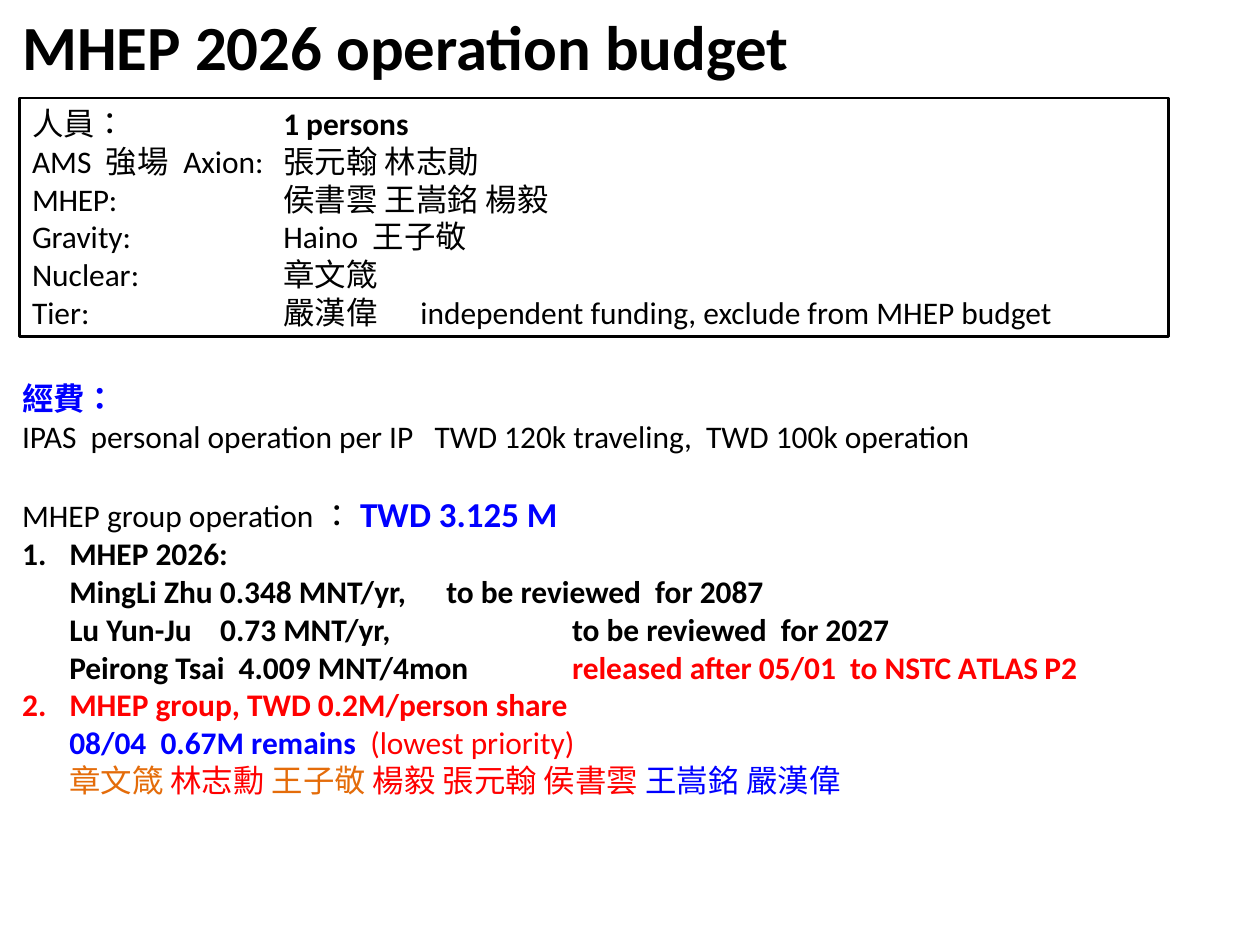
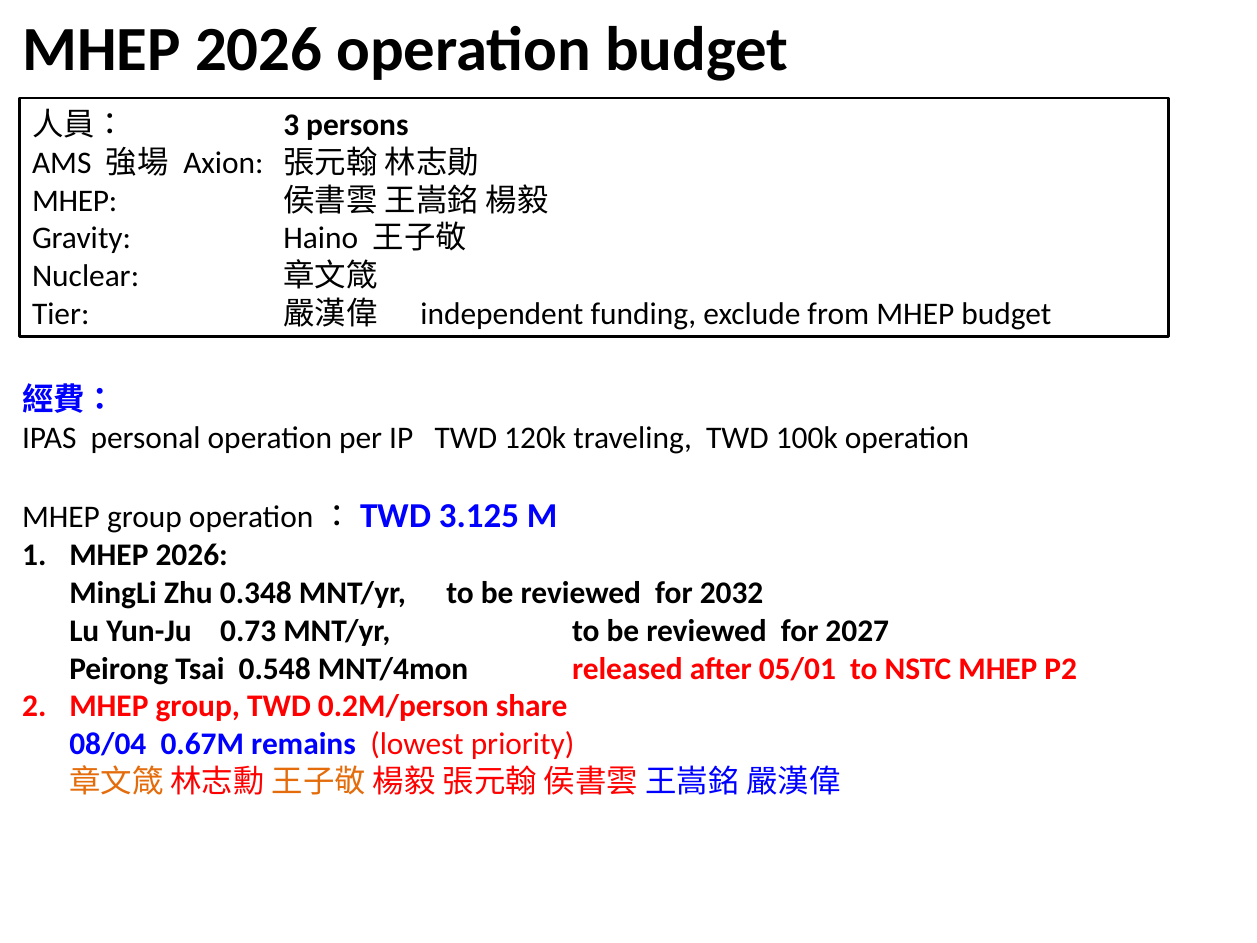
1 at (291, 125): 1 -> 3
2087: 2087 -> 2032
4.009: 4.009 -> 0.548
NSTC ATLAS: ATLAS -> MHEP
